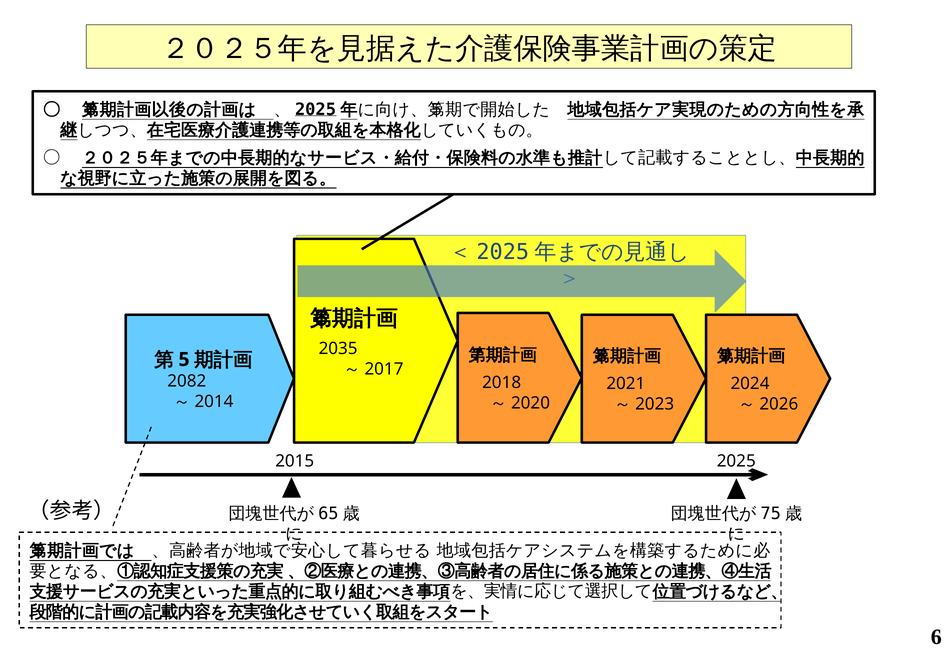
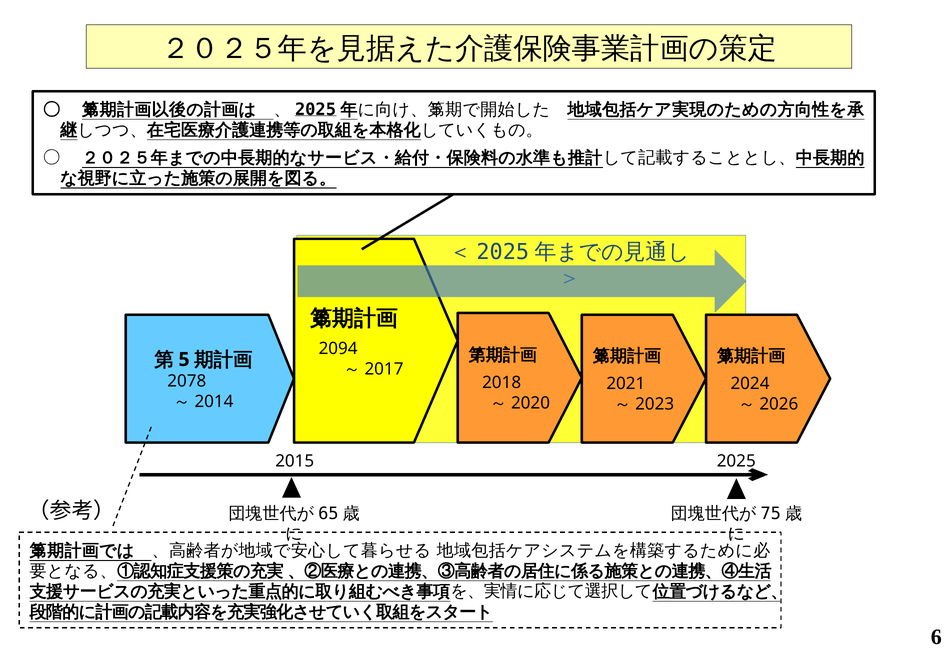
2035: 2035 -> 2094
2082: 2082 -> 2078
